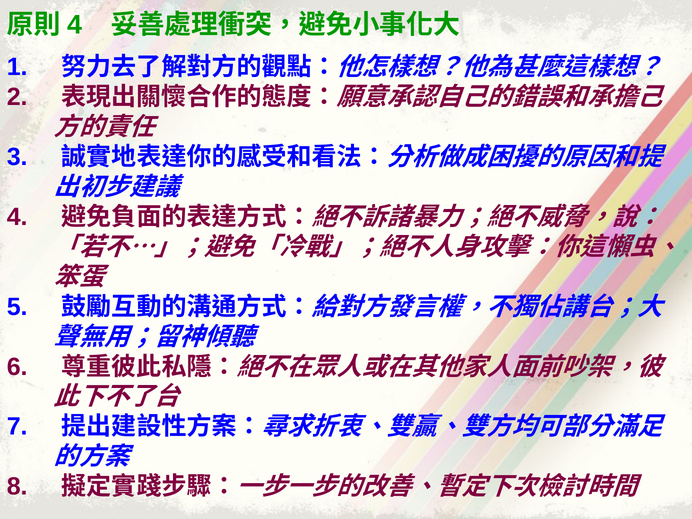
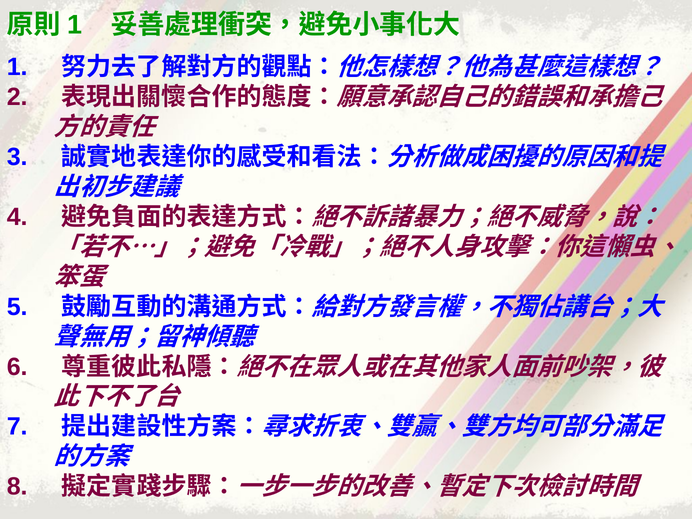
4 at (75, 25): 4 -> 1
